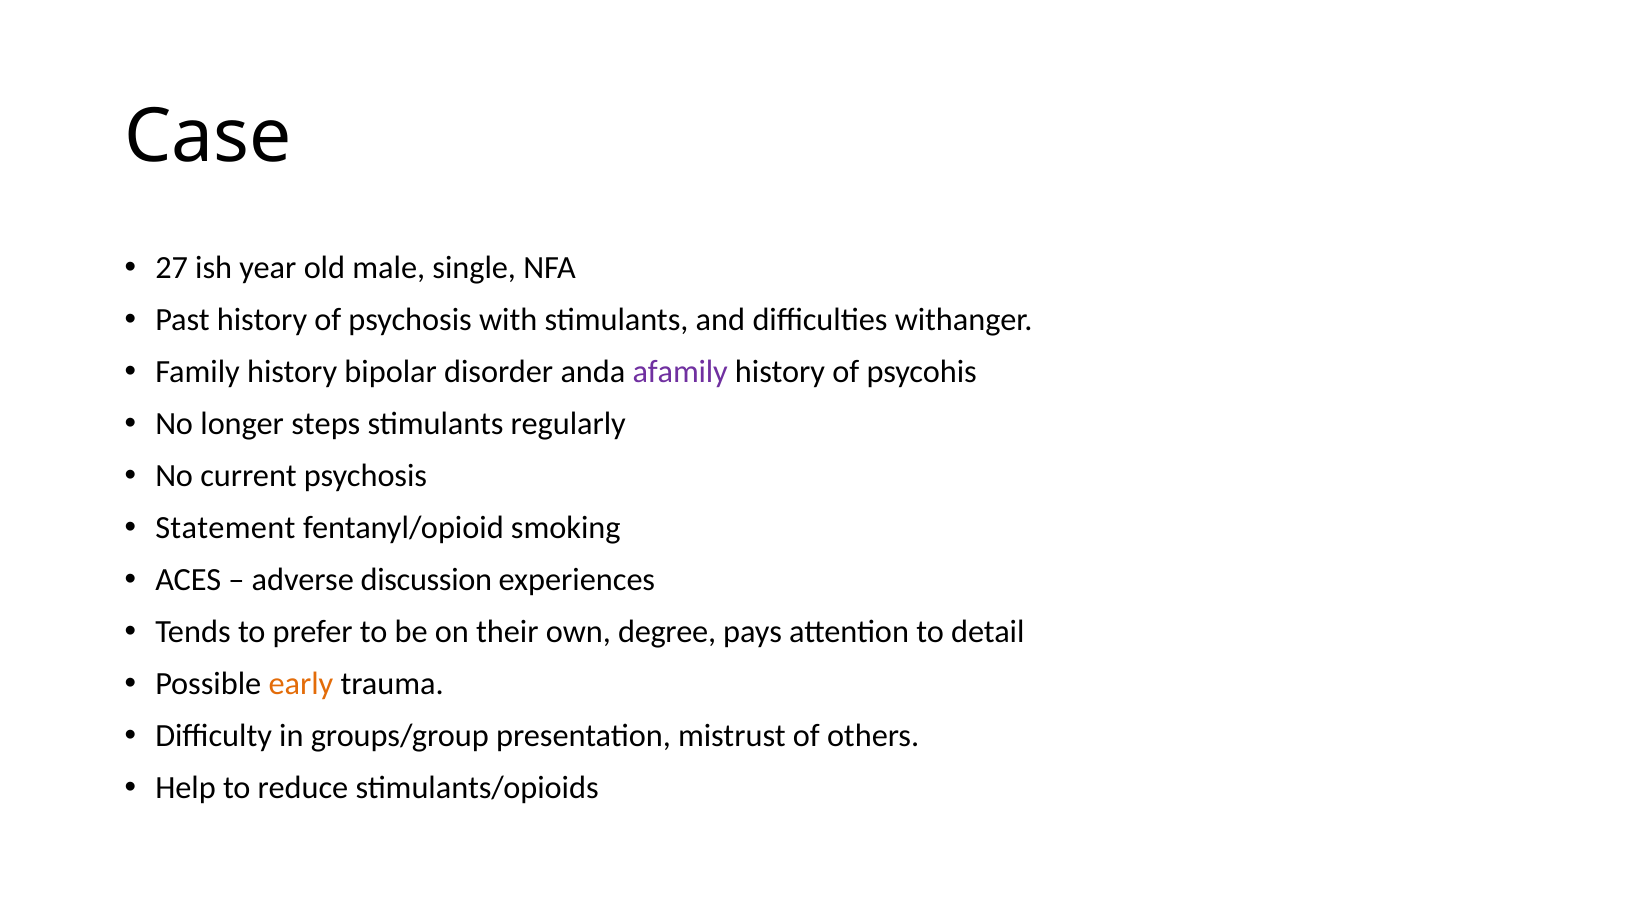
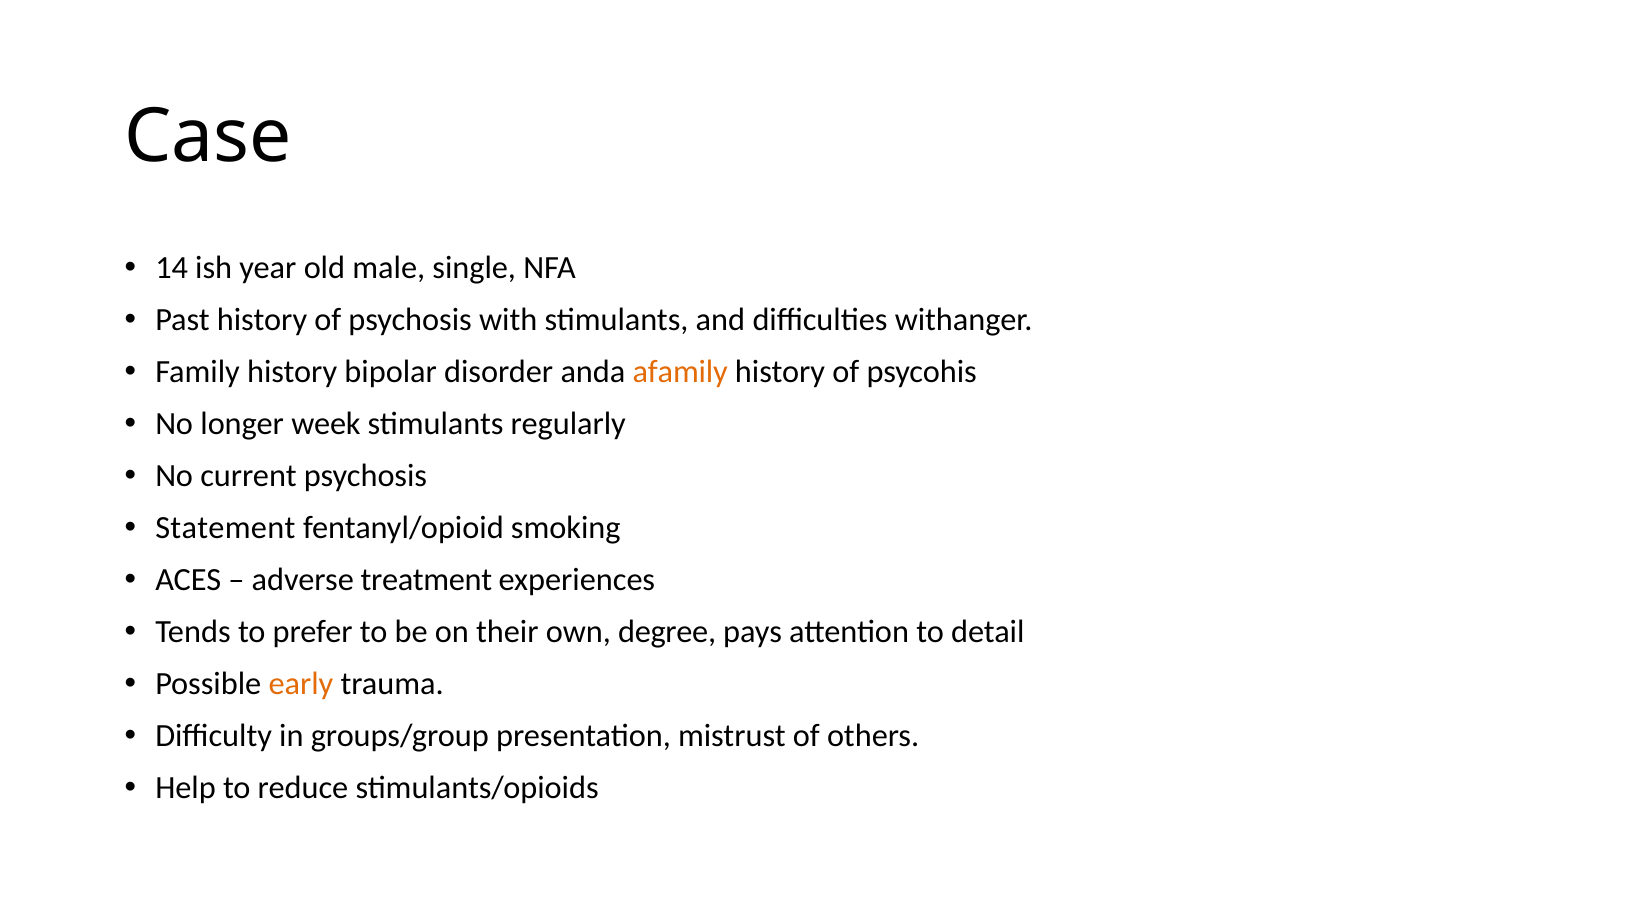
27: 27 -> 14
afamily colour: purple -> orange
steps: steps -> week
discussion: discussion -> treatment
